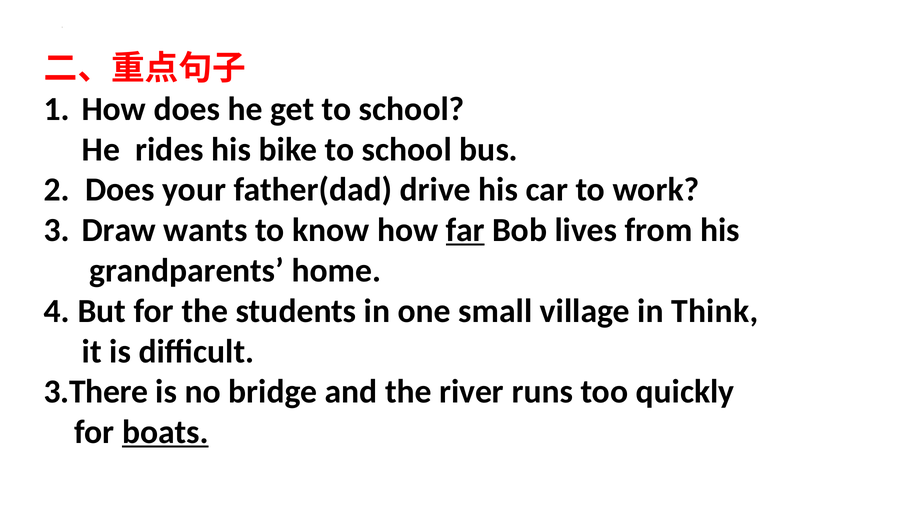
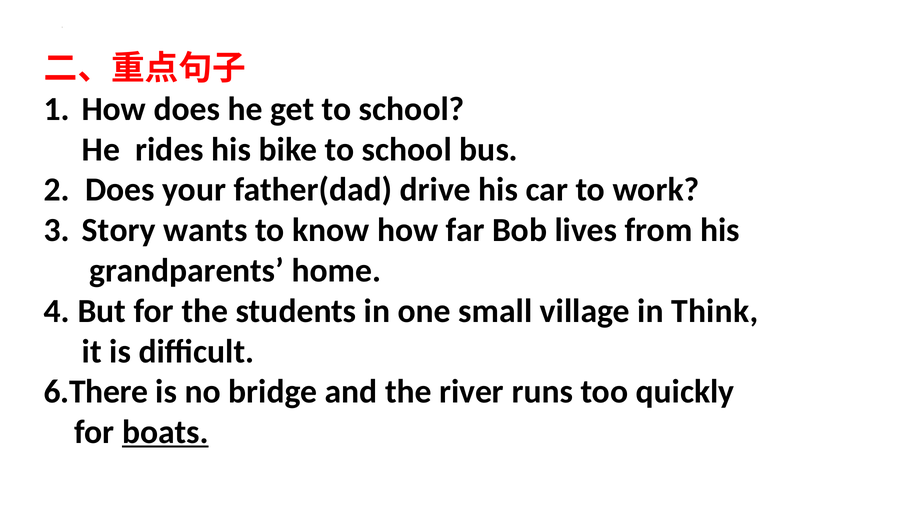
Draw: Draw -> Story
far underline: present -> none
3.There: 3.There -> 6.There
